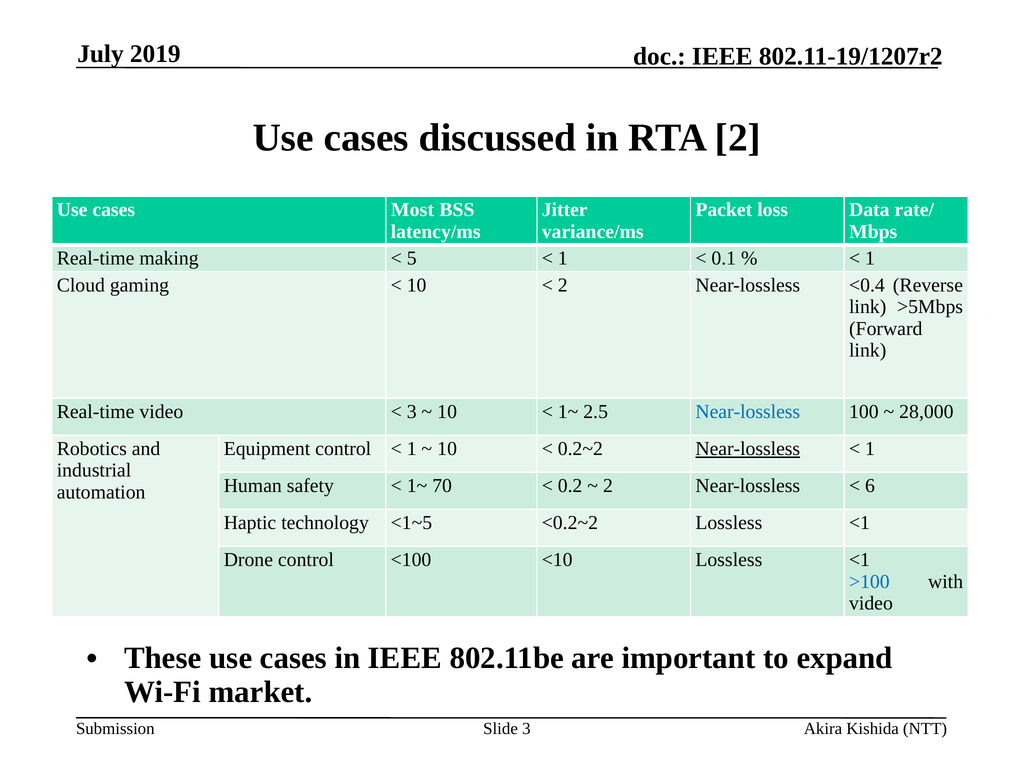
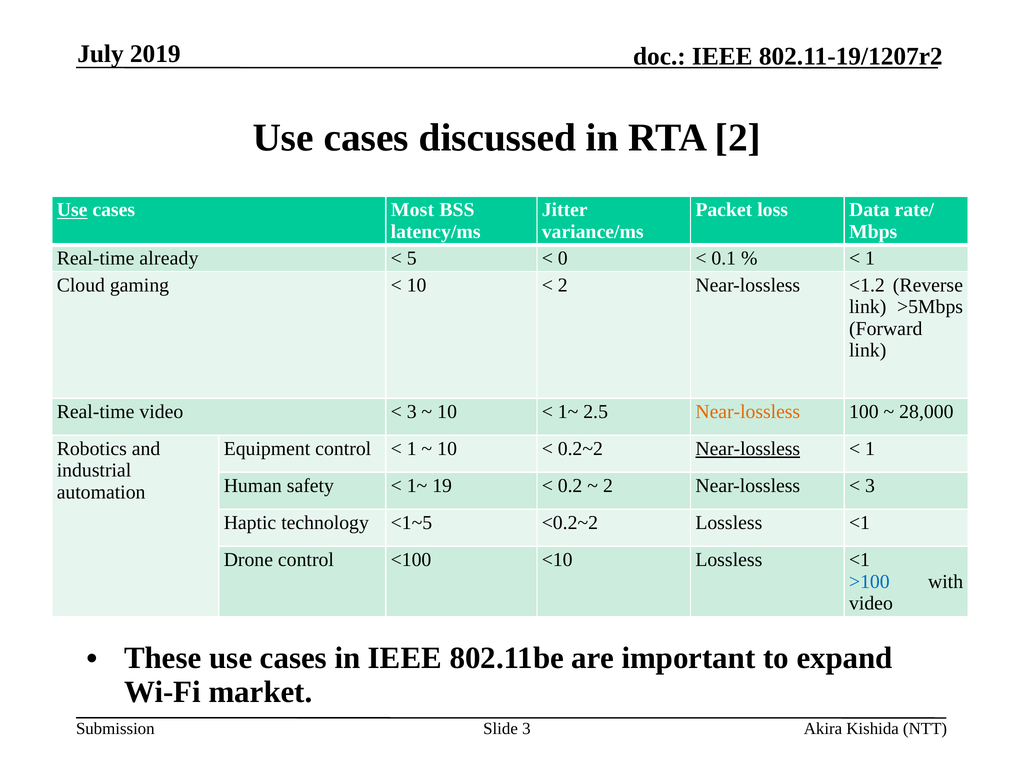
Use at (72, 210) underline: none -> present
making: making -> already
1 at (563, 259): 1 -> 0
<0.4: <0.4 -> <1.2
Near-lossless at (748, 412) colour: blue -> orange
70: 70 -> 19
6 at (870, 486): 6 -> 3
